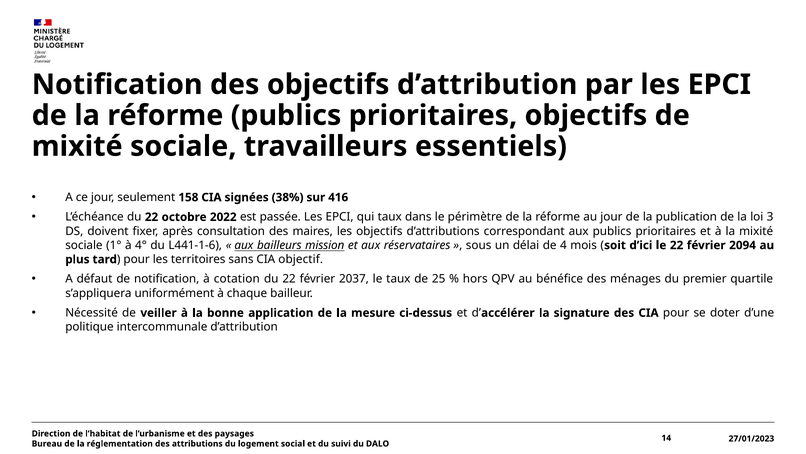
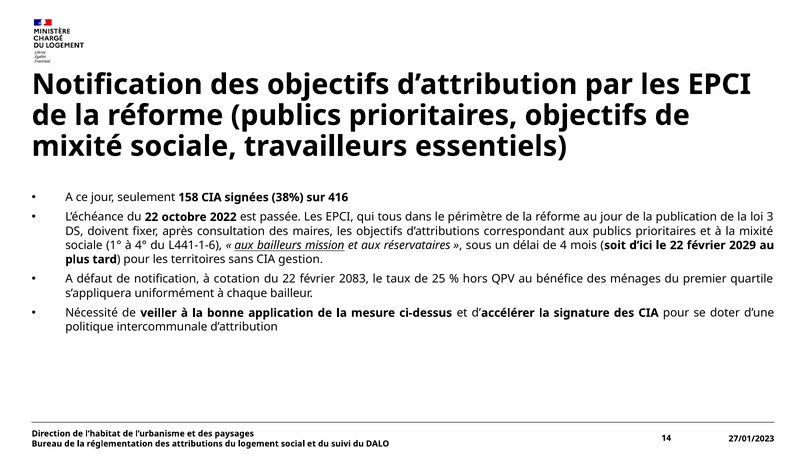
qui taux: taux -> tous
2094: 2094 -> 2029
objectif: objectif -> gestion
2037: 2037 -> 2083
